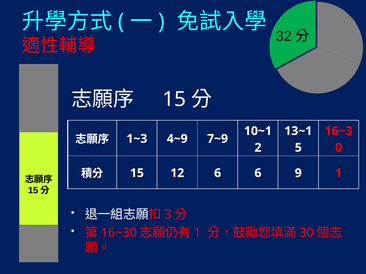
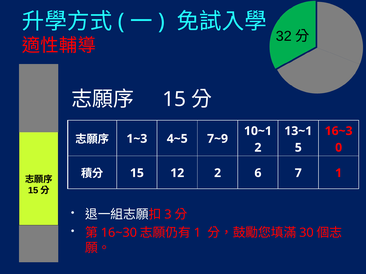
4~9: 4~9 -> 4~5
12 6: 6 -> 2
9: 9 -> 7
